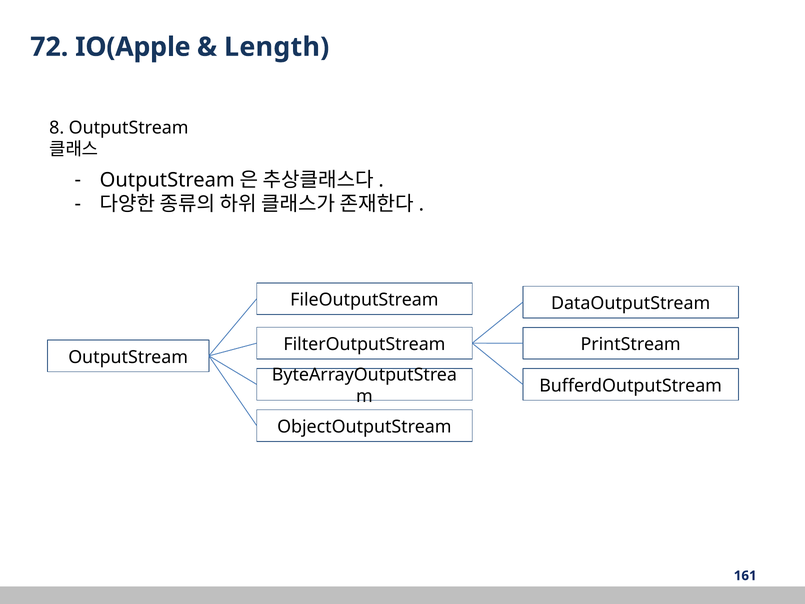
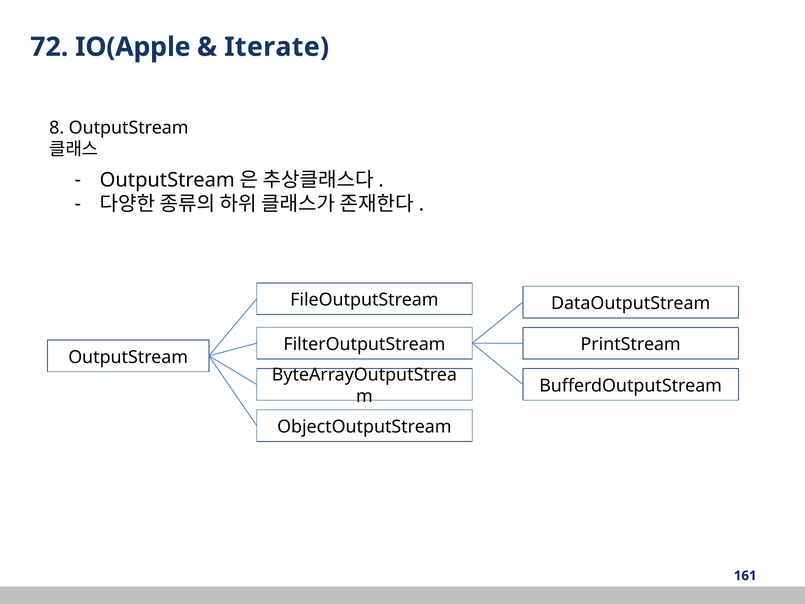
Length: Length -> Iterate
